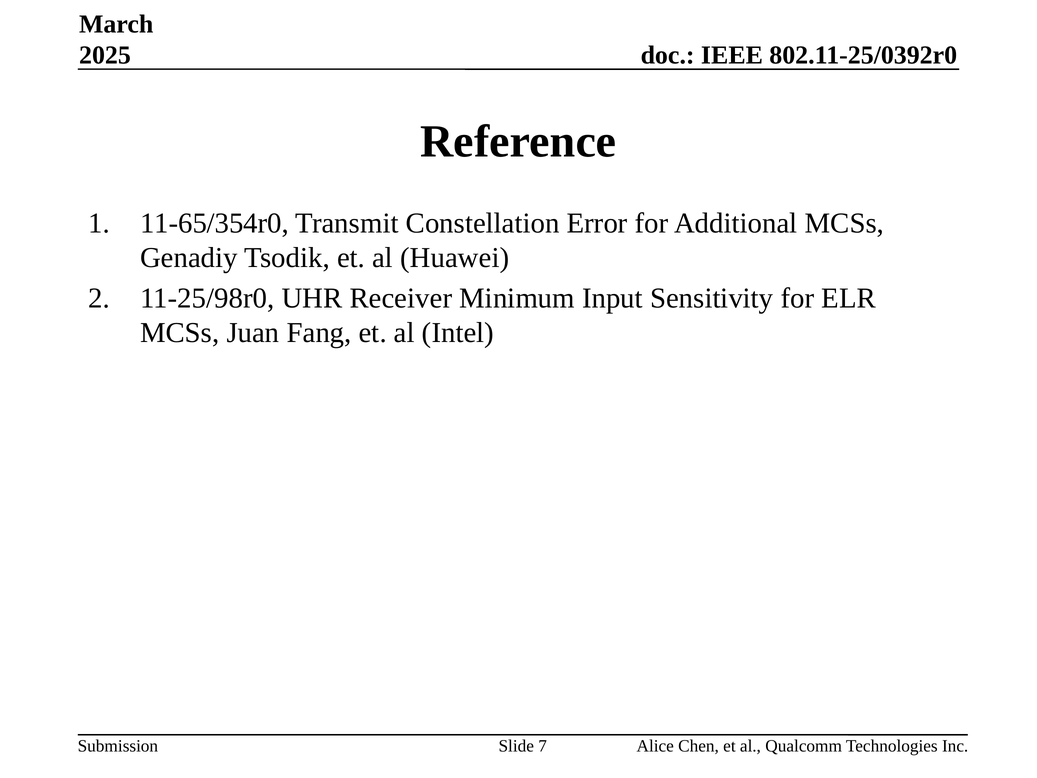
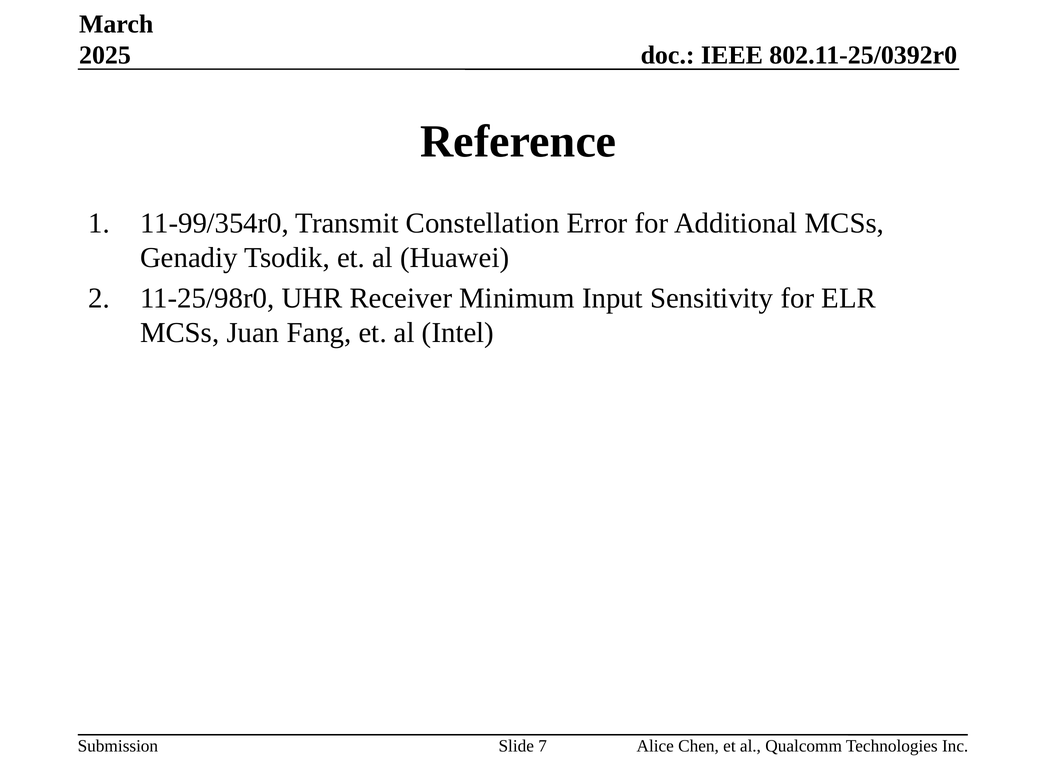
11-65/354r0: 11-65/354r0 -> 11-99/354r0
